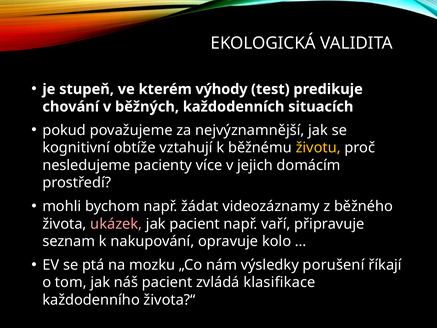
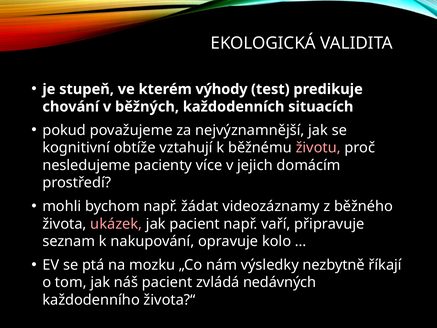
životu colour: yellow -> pink
porušení: porušení -> nezbytně
klasifikace: klasifikace -> nedávných
